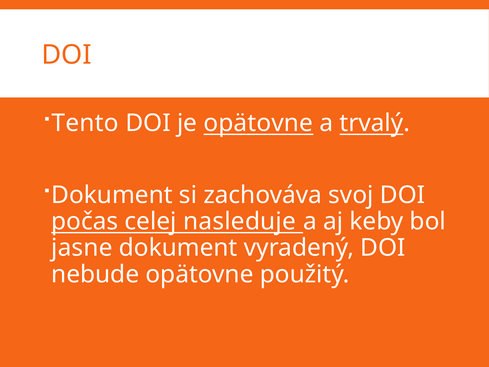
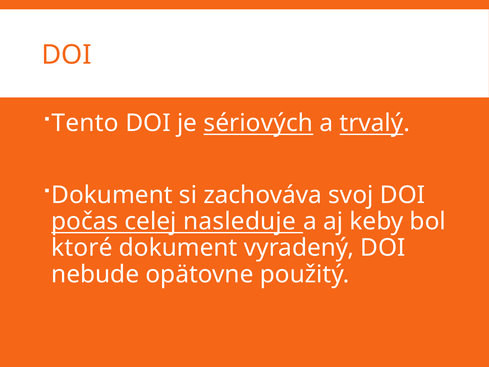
je opätovne: opätovne -> sériových
jasne: jasne -> ktoré
